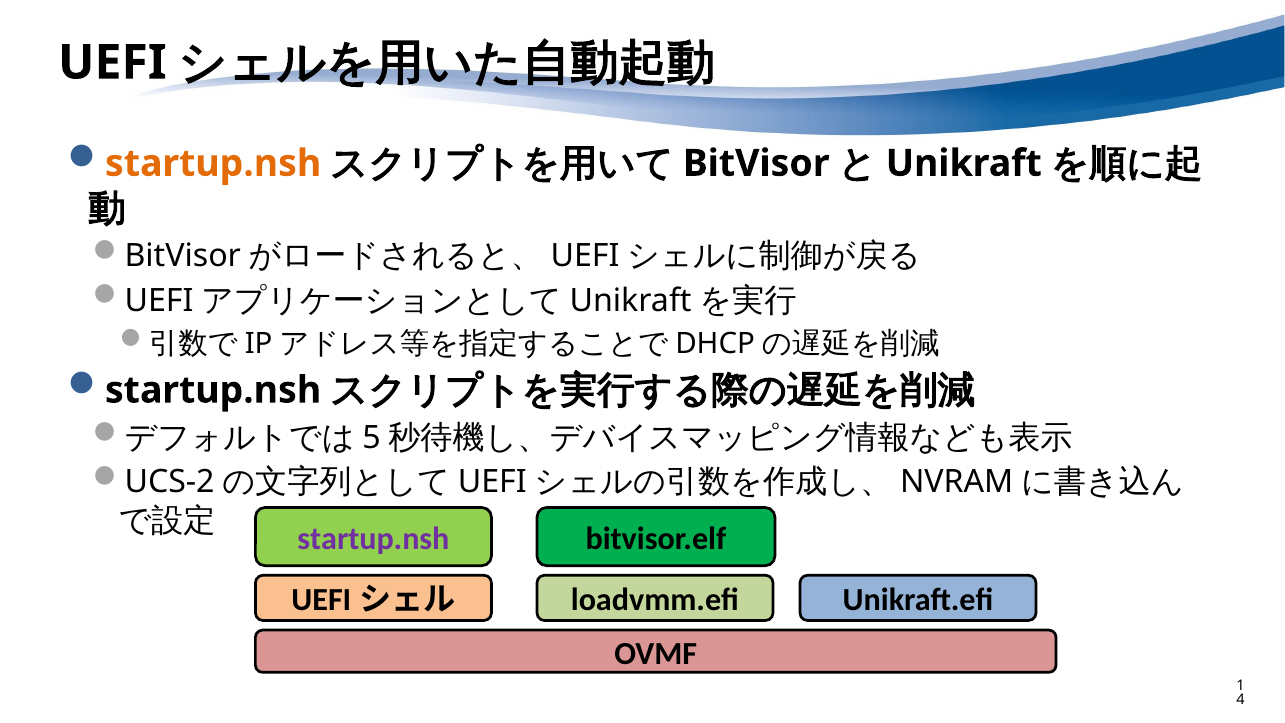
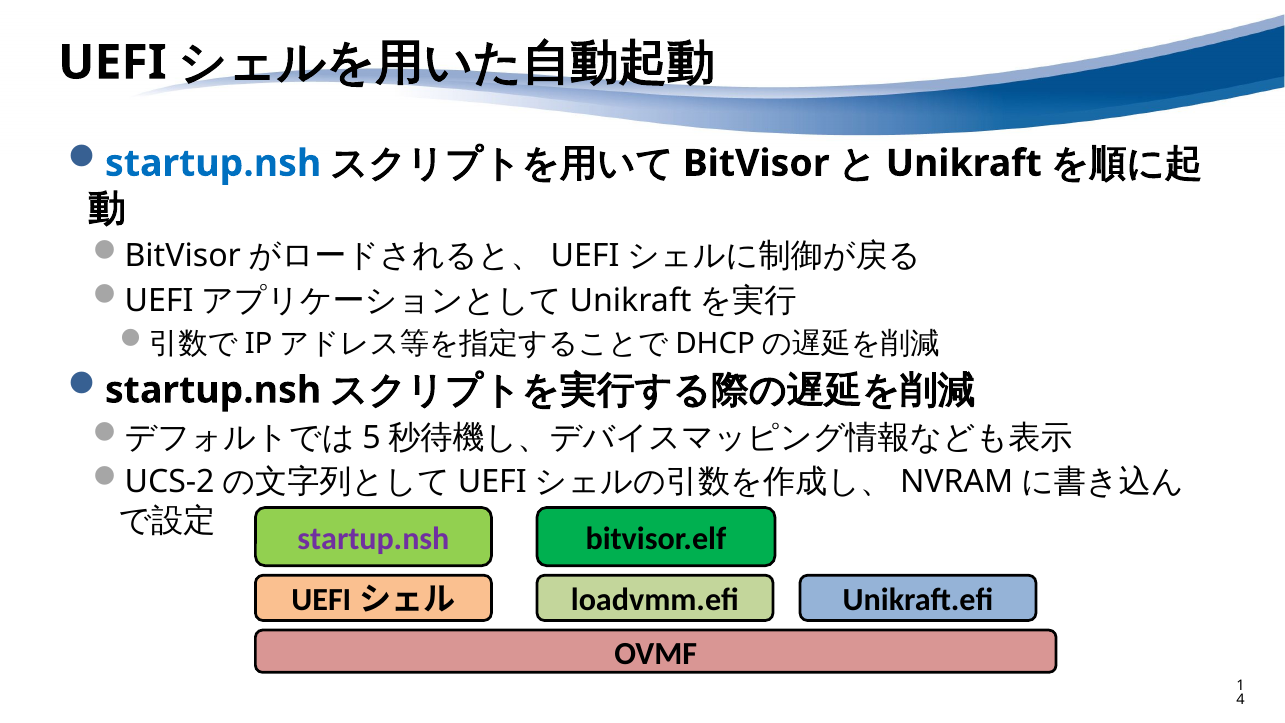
startup.nsh at (213, 163) colour: orange -> blue
